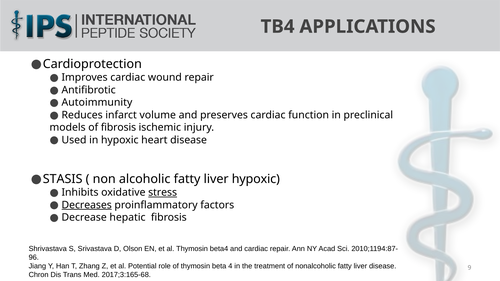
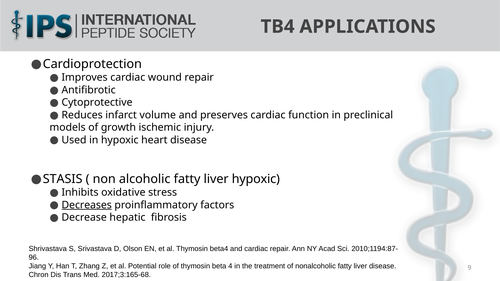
Autoimmunity: Autoimmunity -> Cytoprotective
of fibrosis: fibrosis -> growth
stress underline: present -> none
